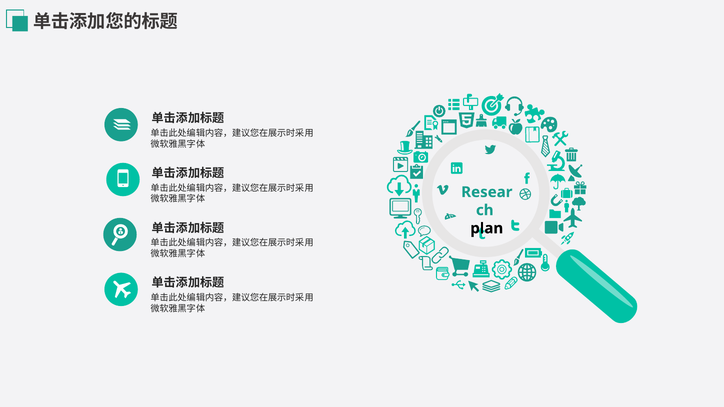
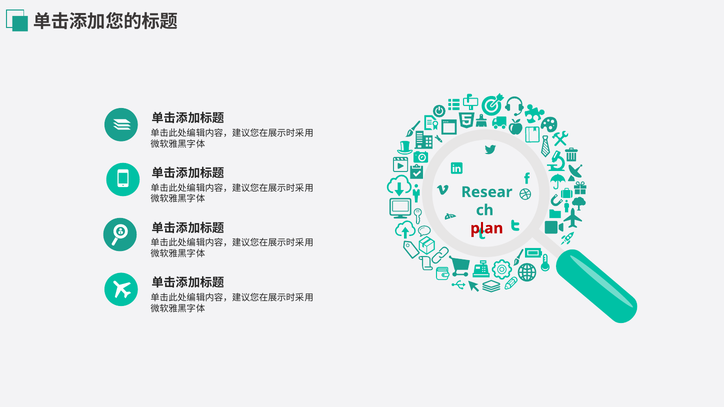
plan colour: black -> red
